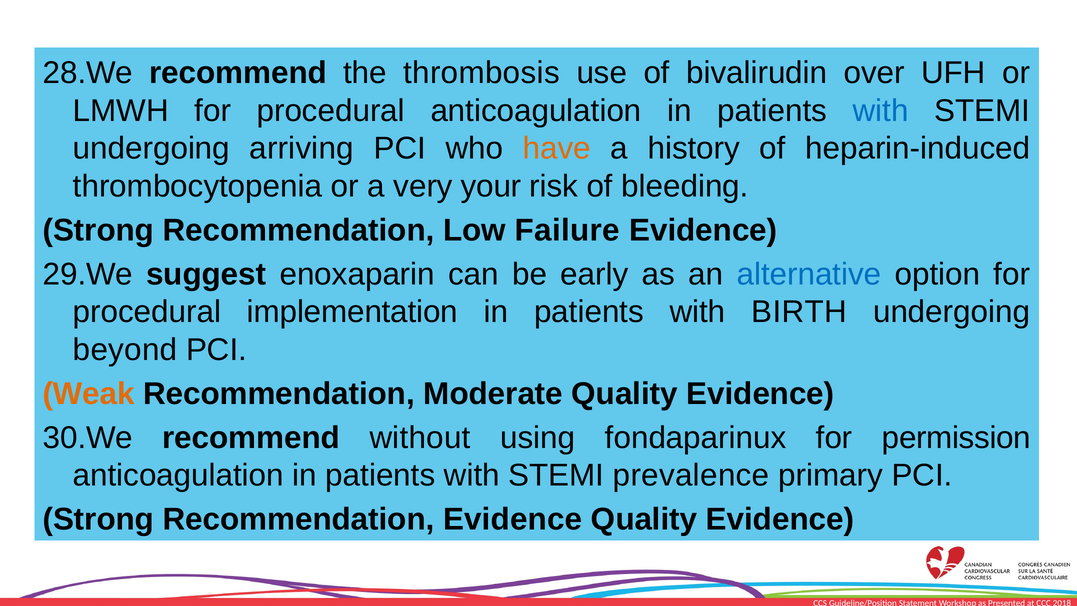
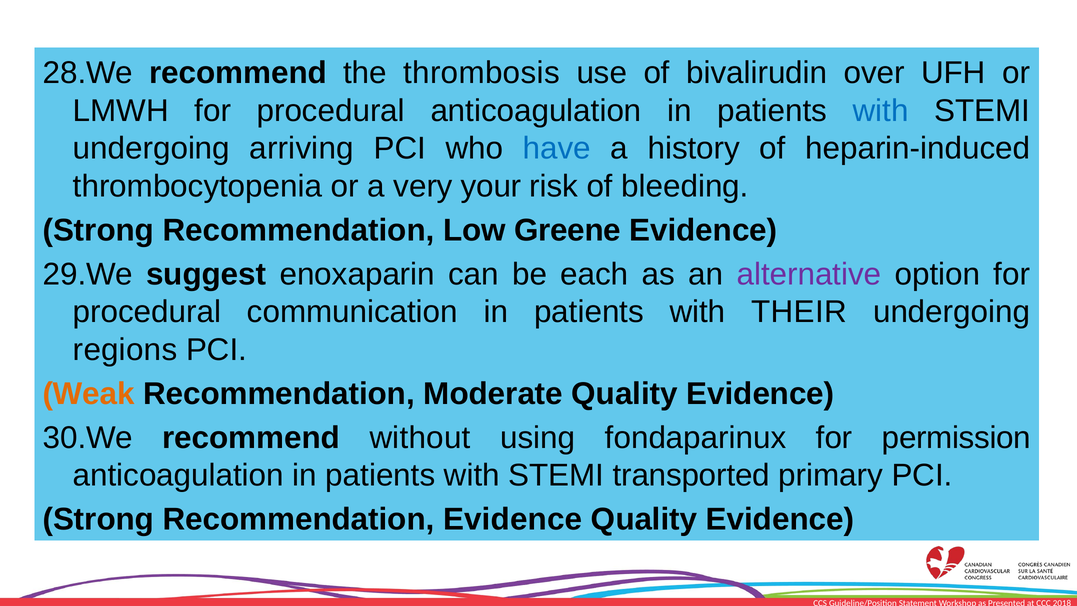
have colour: orange -> blue
Failure: Failure -> Greene
early: early -> each
alternative colour: blue -> purple
implementation: implementation -> communication
BIRTH: BIRTH -> THEIR
beyond: beyond -> regions
prevalence: prevalence -> transported
